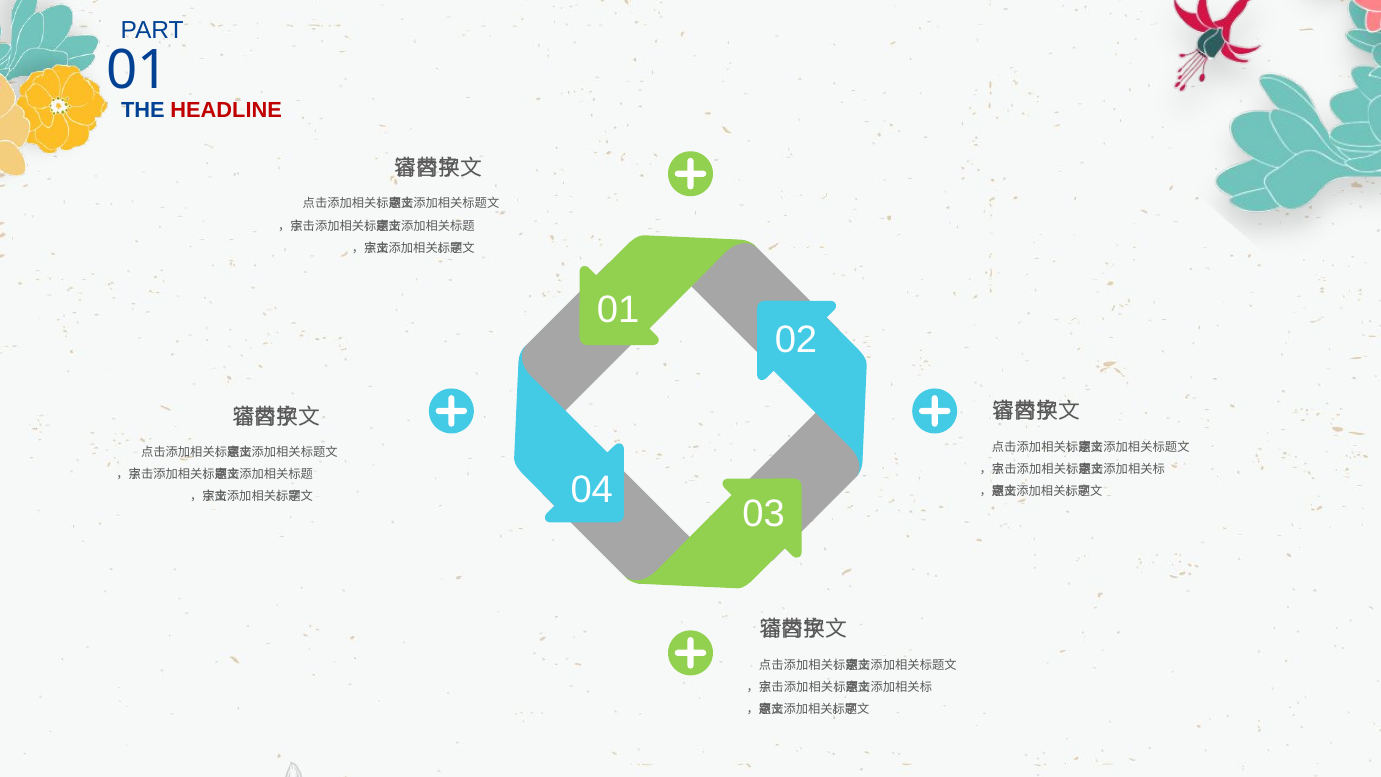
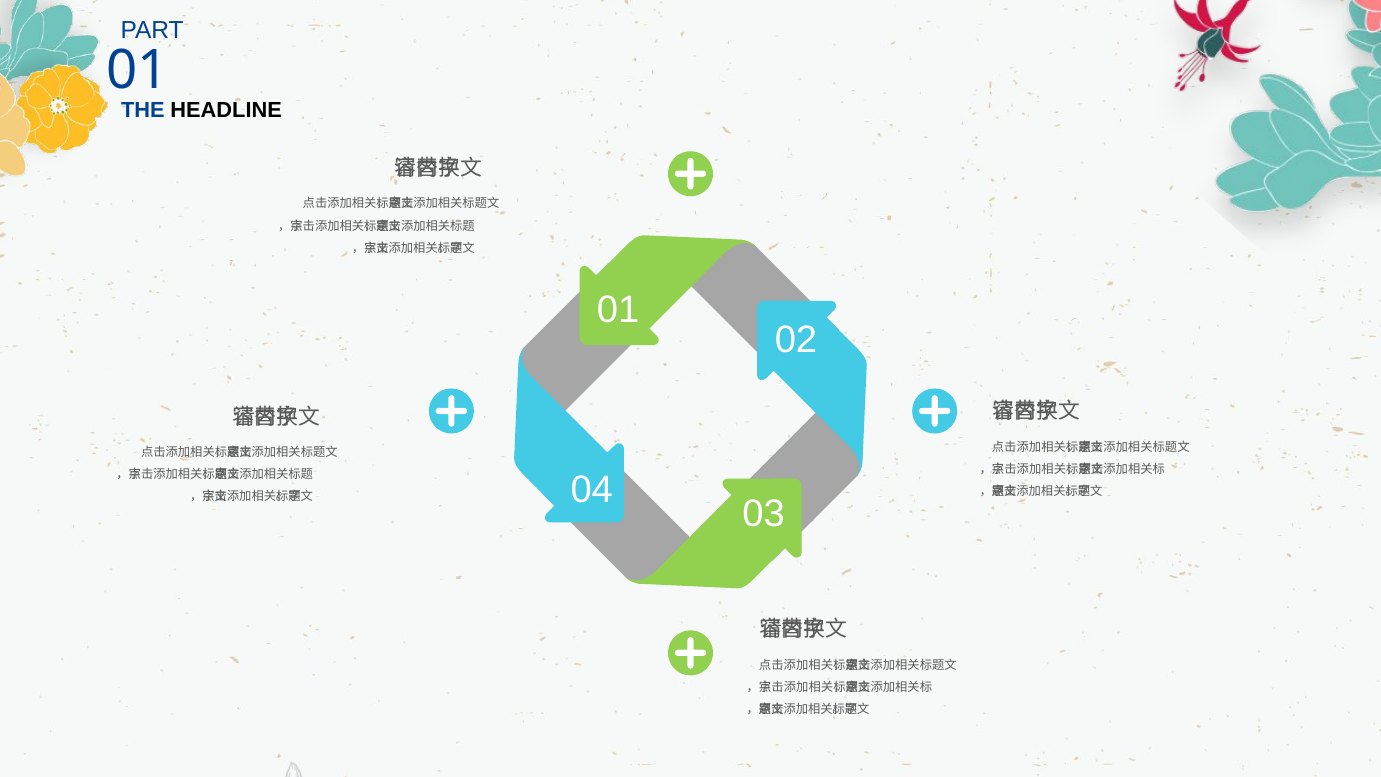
HEADLINE colour: red -> black
